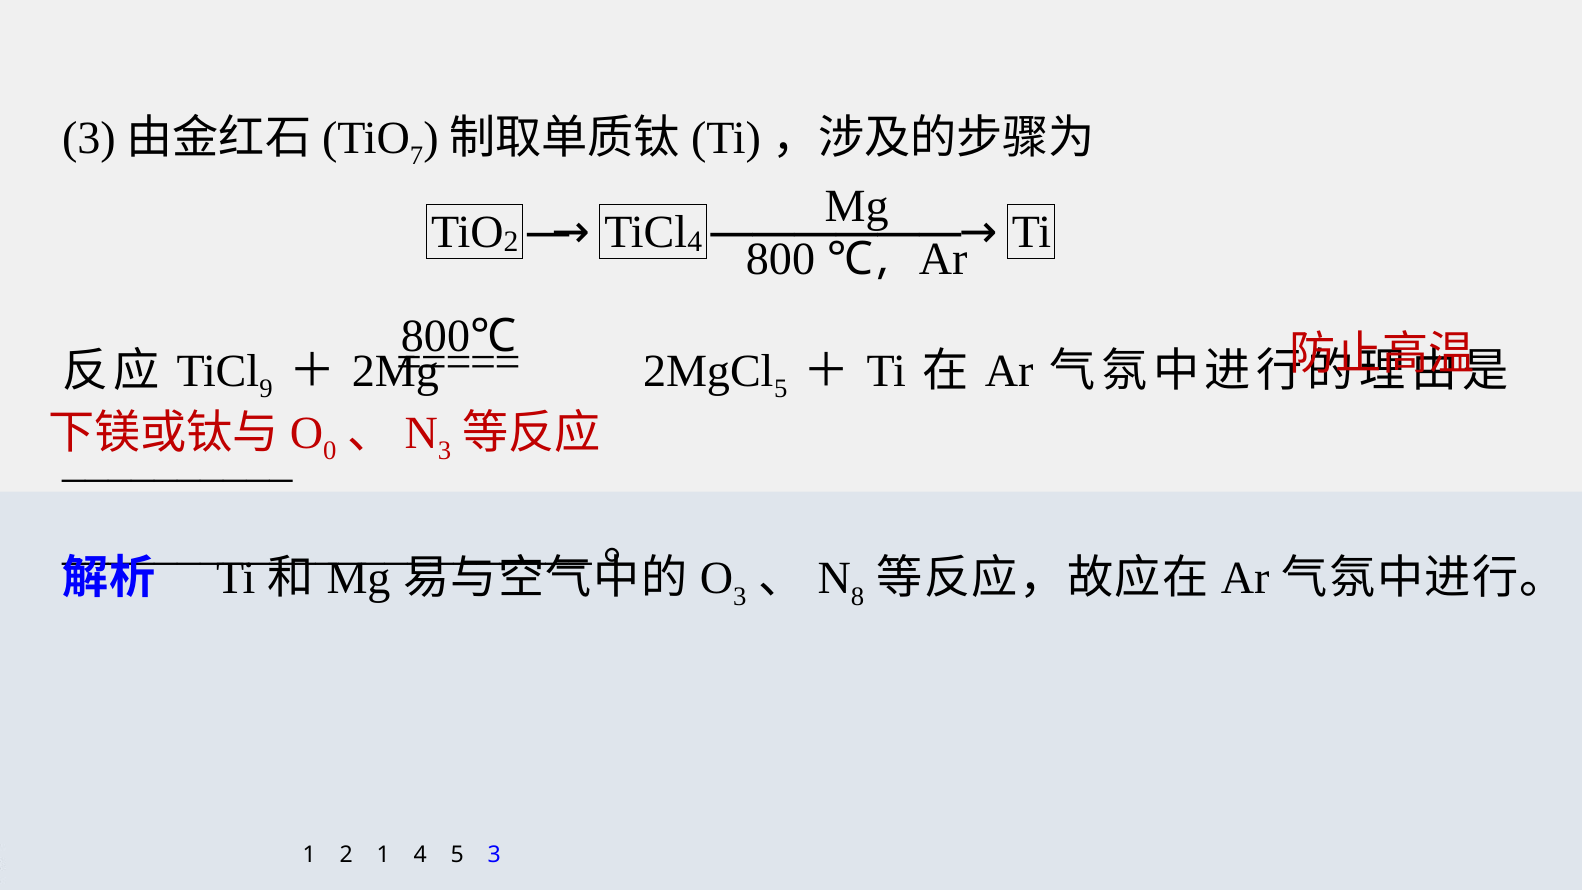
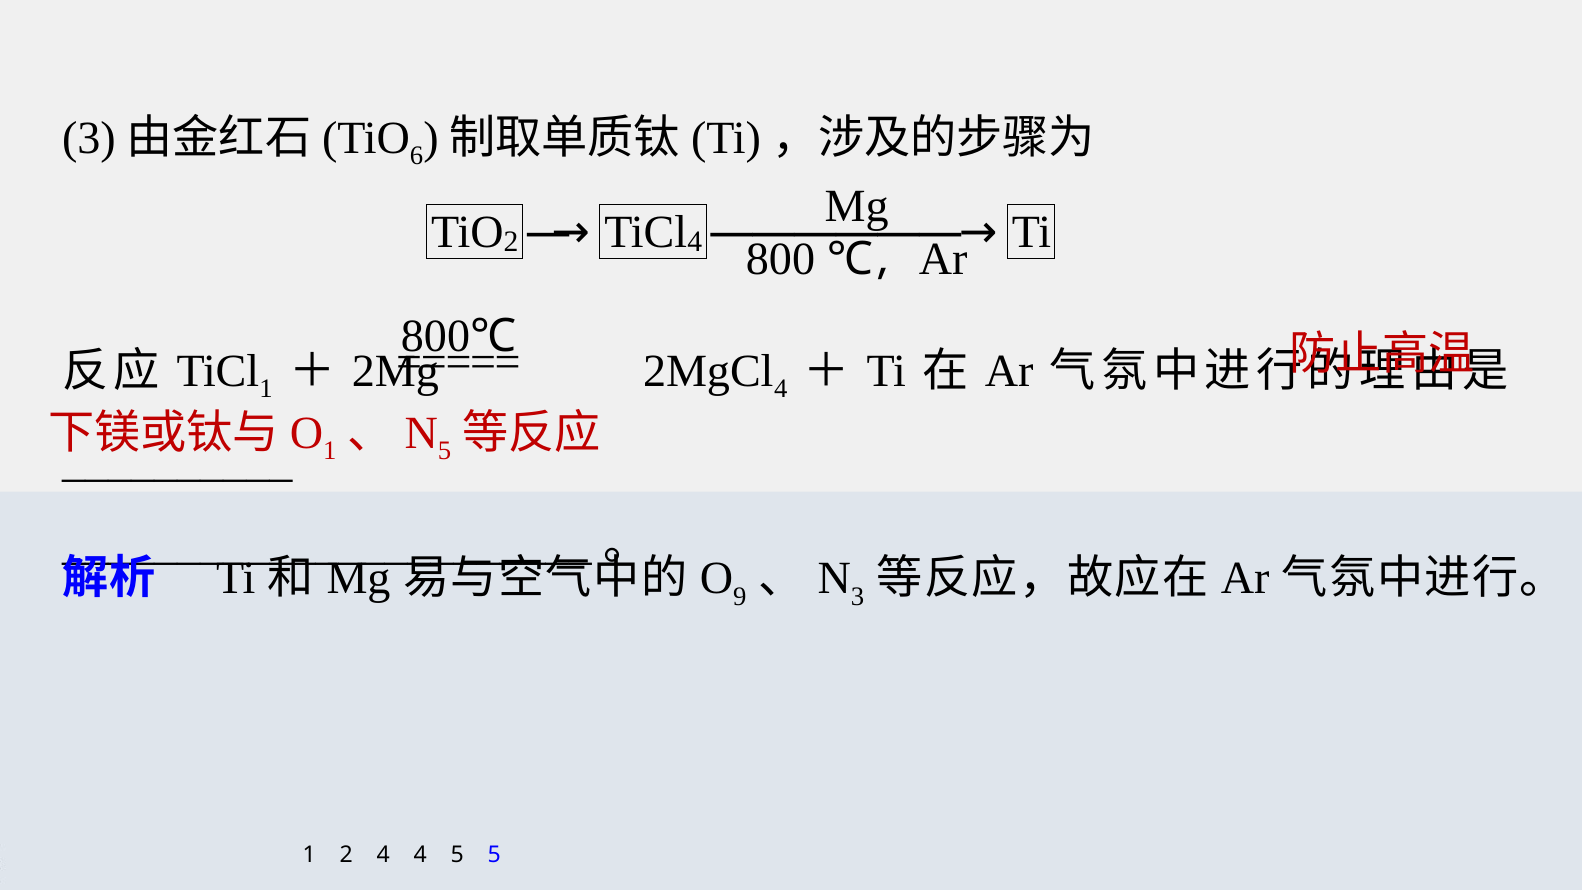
7: 7 -> 6
9 at (266, 389): 9 -> 1
5 at (781, 389): 5 -> 4
0 at (330, 451): 0 -> 1
3 at (444, 451): 3 -> 5
3 at (740, 597): 3 -> 9
8 at (858, 597): 8 -> 3
2 1: 1 -> 4
3 at (494, 855): 3 -> 5
